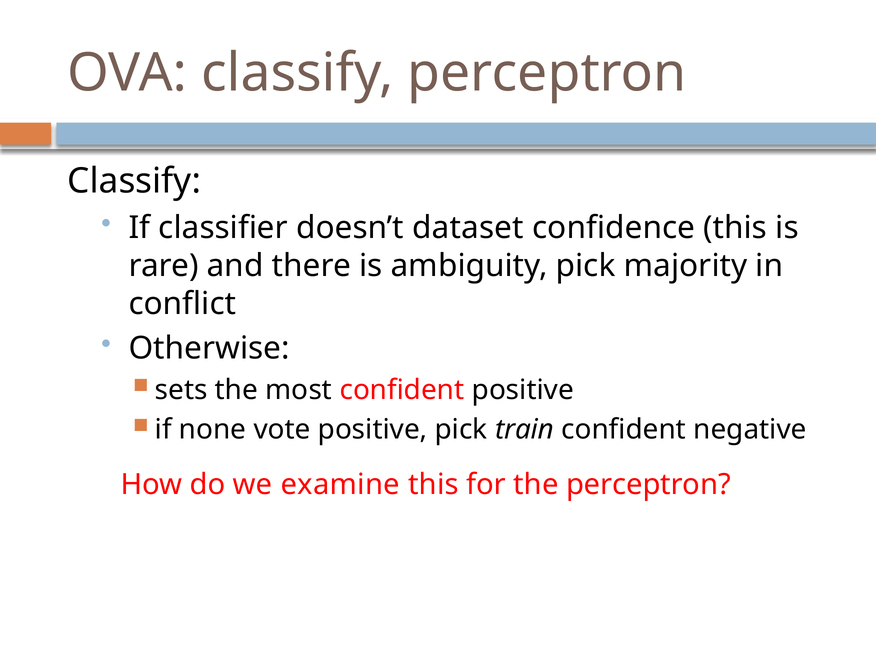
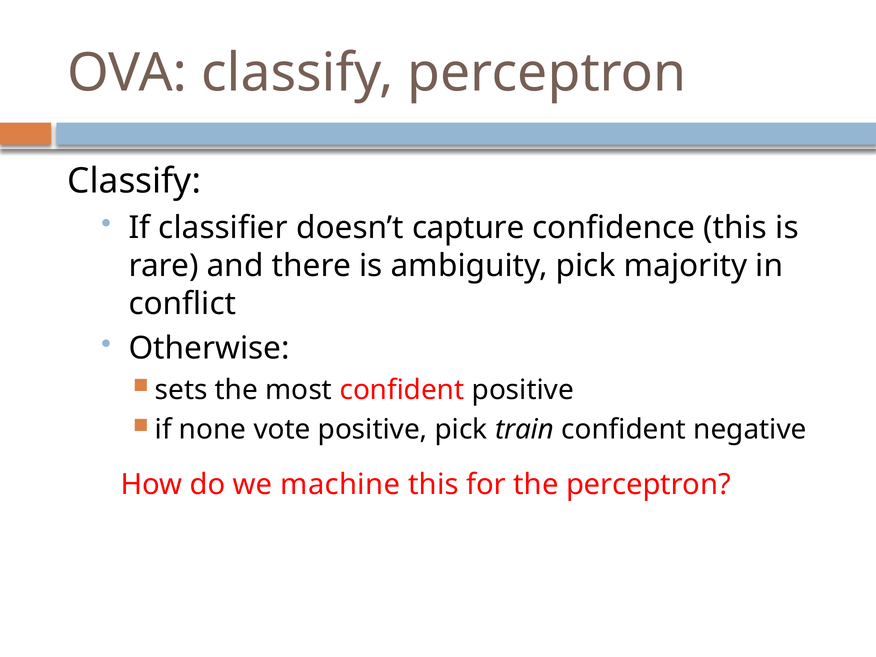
dataset: dataset -> capture
examine: examine -> machine
